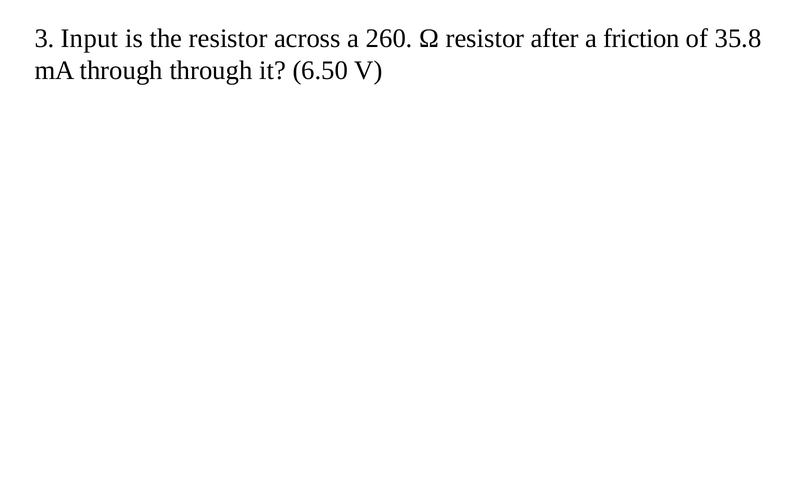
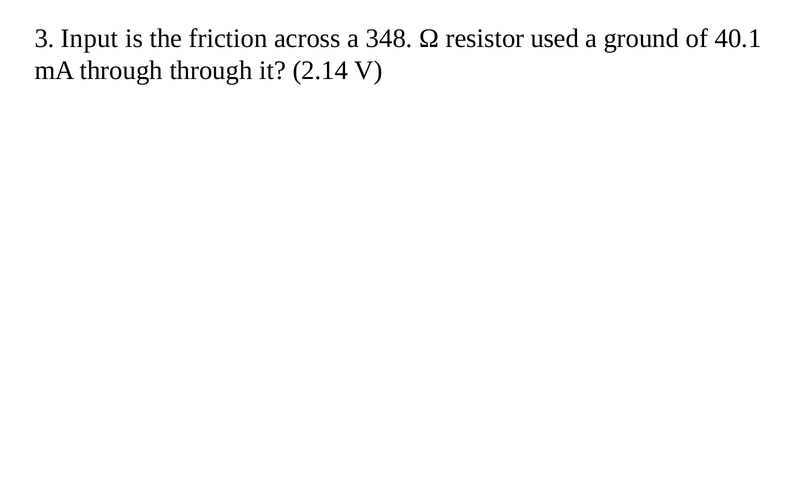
the resistor: resistor -> friction
260: 260 -> 348
after: after -> used
friction: friction -> ground
35.8: 35.8 -> 40.1
6.50: 6.50 -> 2.14
